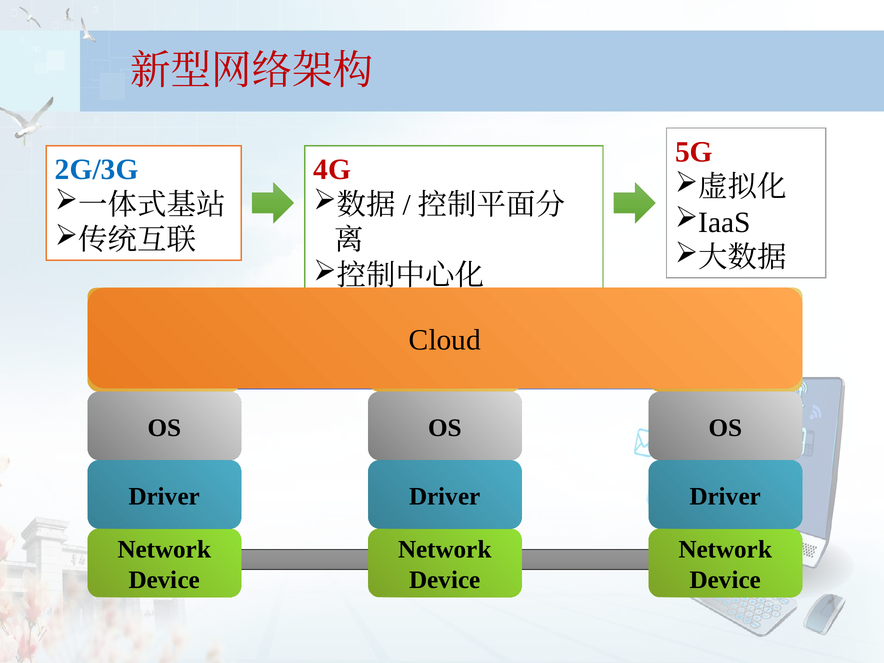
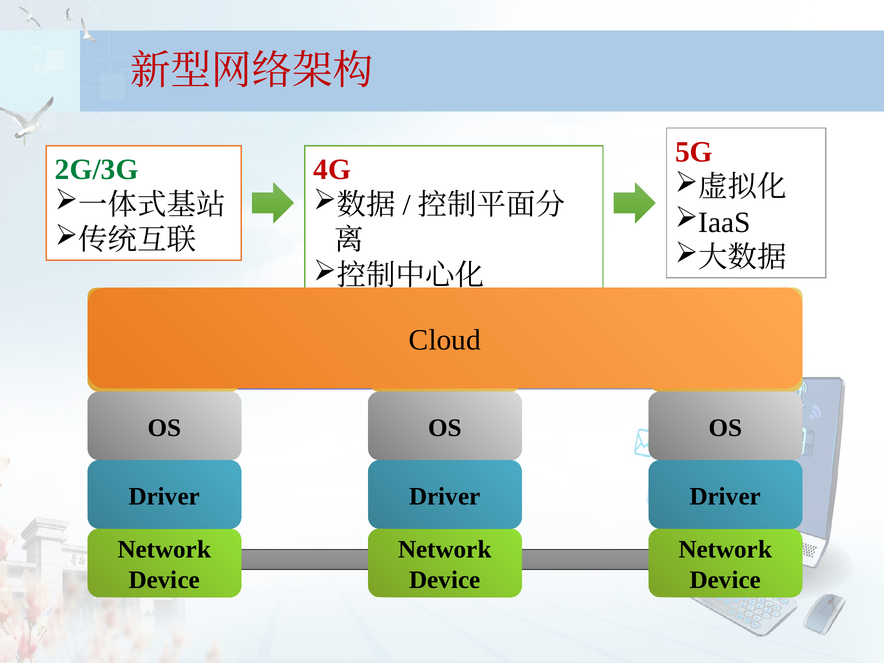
2G/3G colour: blue -> green
